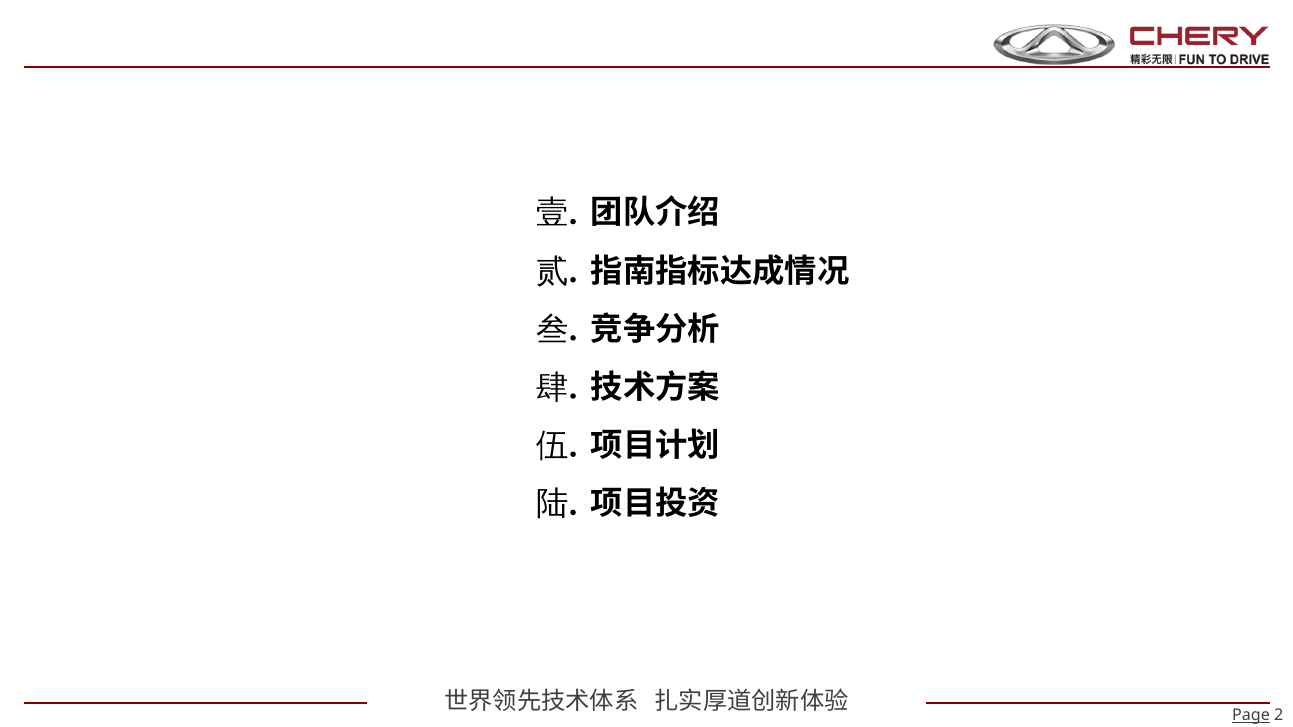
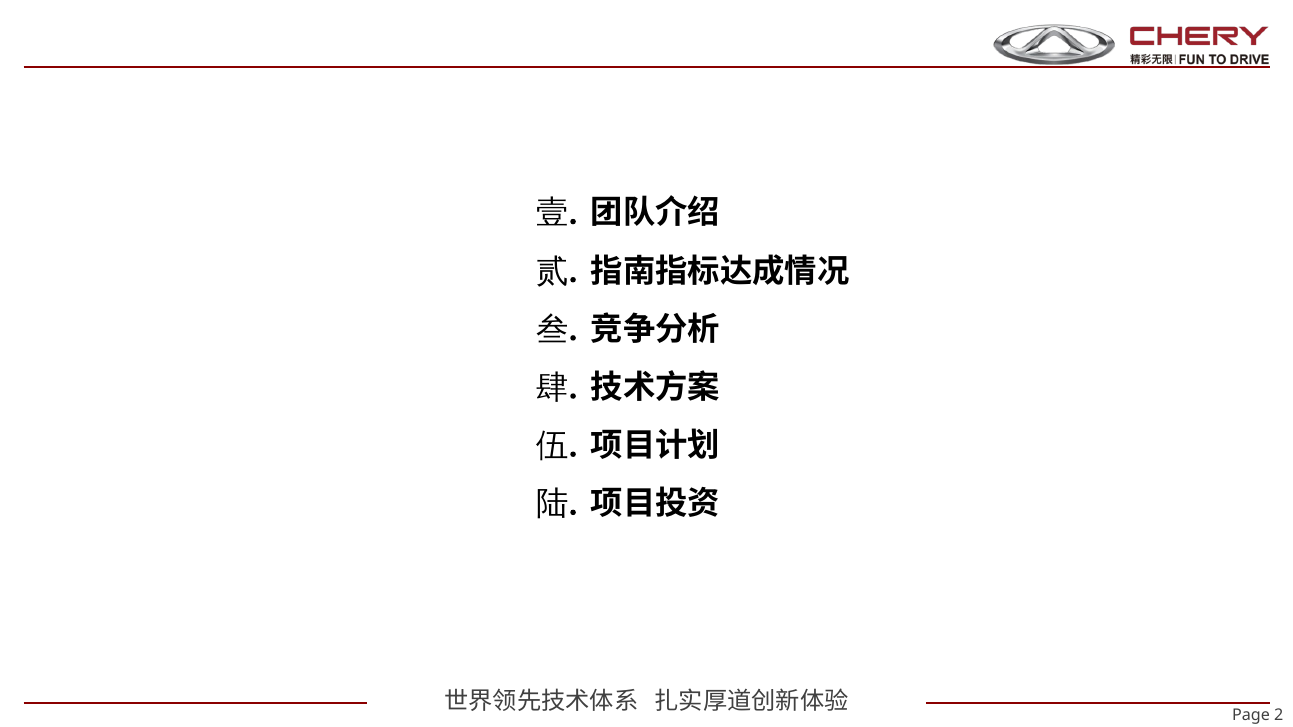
Page underline: present -> none
